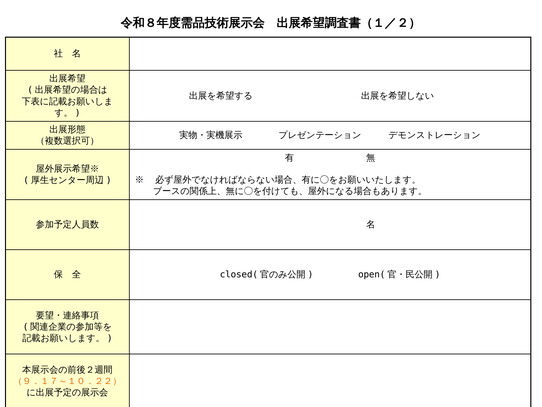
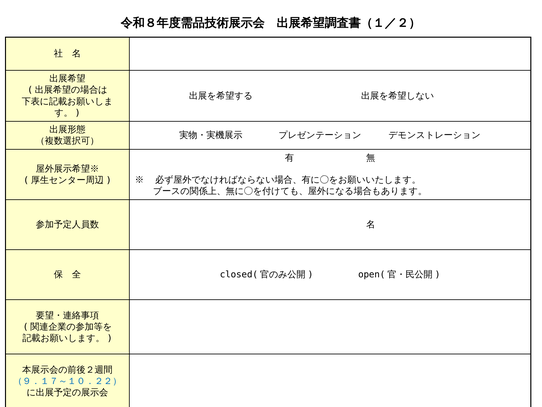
（９．１７～１０．２２） colour: orange -> blue
